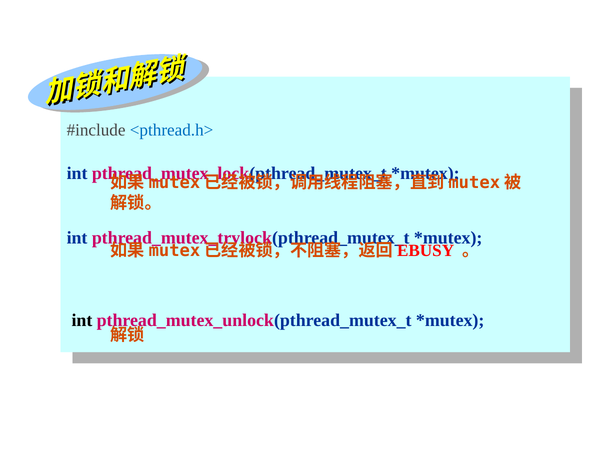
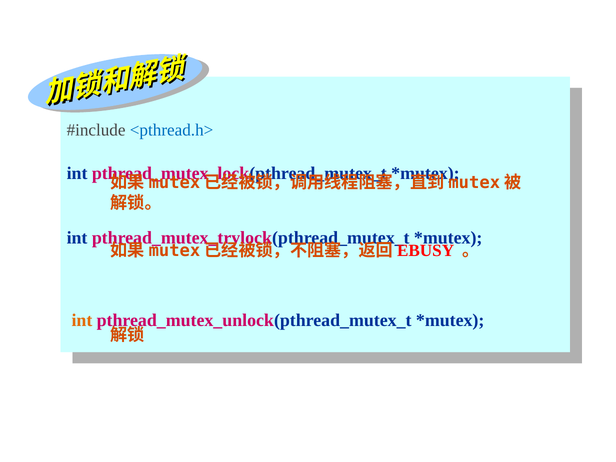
int at (82, 320) colour: black -> orange
